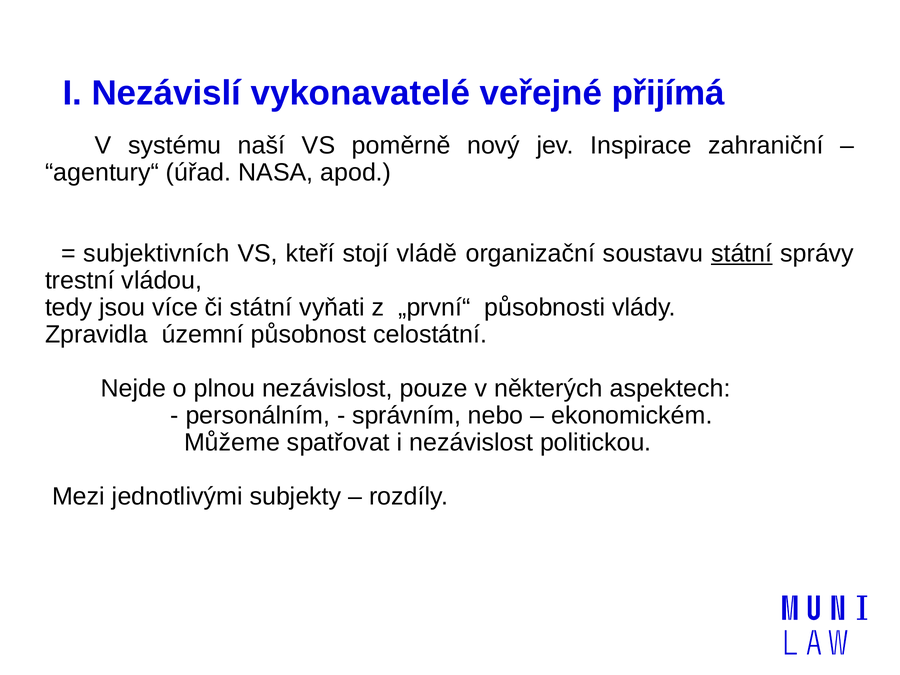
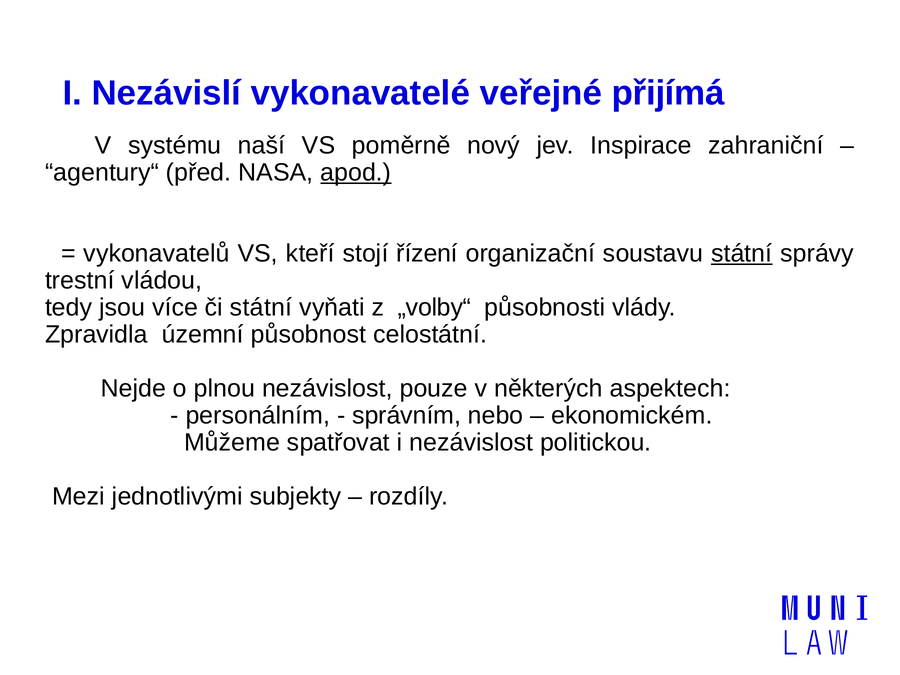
úřad: úřad -> před
apod underline: none -> present
subjektivních: subjektivních -> vykonavatelů
vládě: vládě -> řízení
„první“: „první“ -> „volby“
